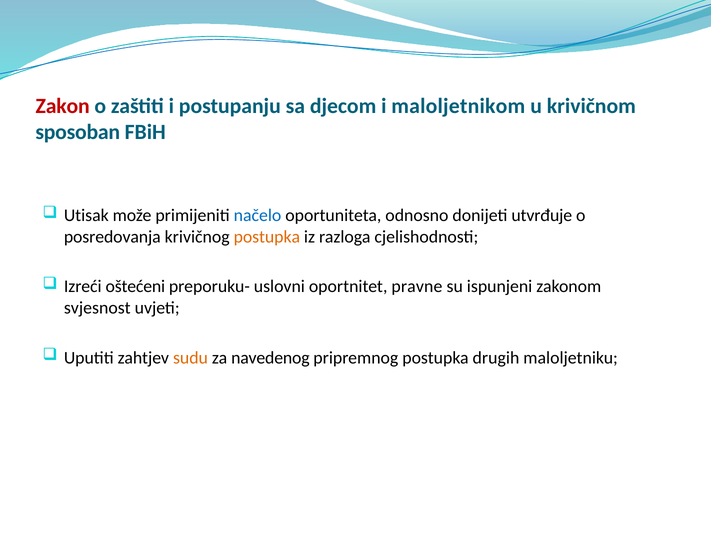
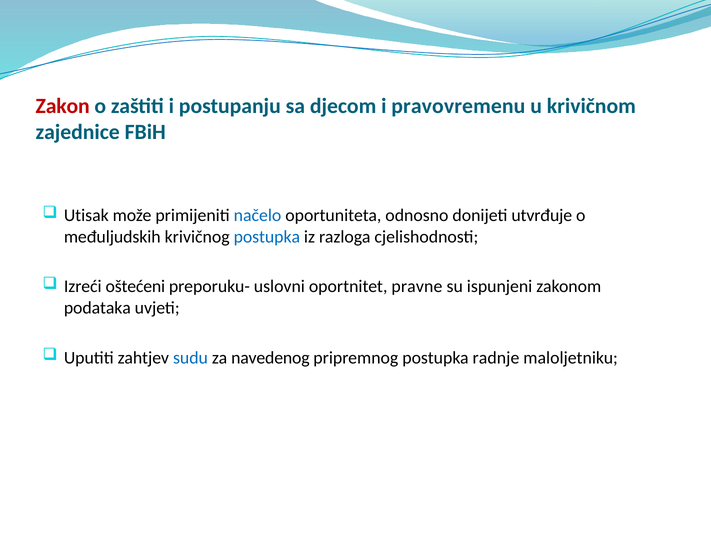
maloljetnikom: maloljetnikom -> pravovremenu
sposoban: sposoban -> zajednice
posredovanja: posredovanja -> međuljudskih
postupka at (267, 237) colour: orange -> blue
svjesnost: svjesnost -> podataka
sudu colour: orange -> blue
drugih: drugih -> radnje
